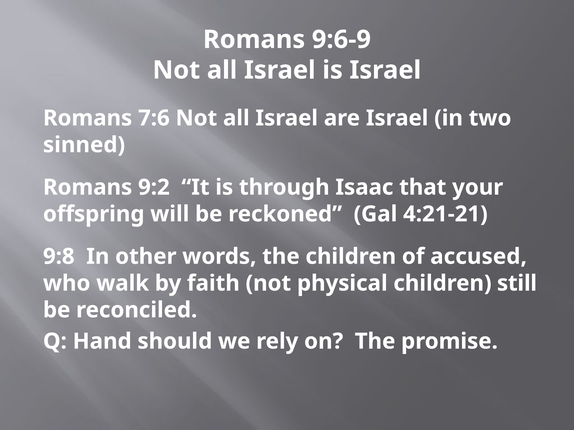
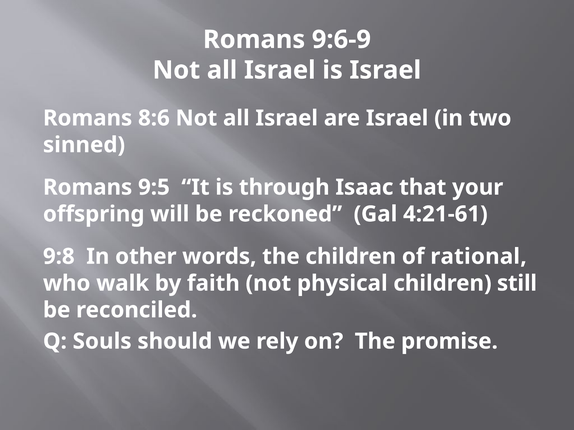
7:6: 7:6 -> 8:6
9:2: 9:2 -> 9:5
4:21-21: 4:21-21 -> 4:21-61
accused: accused -> rational
Hand: Hand -> Souls
